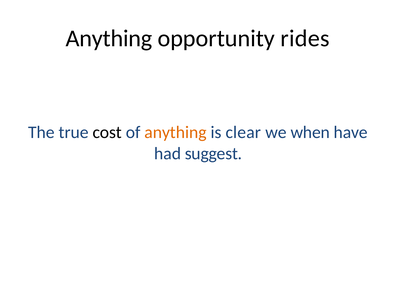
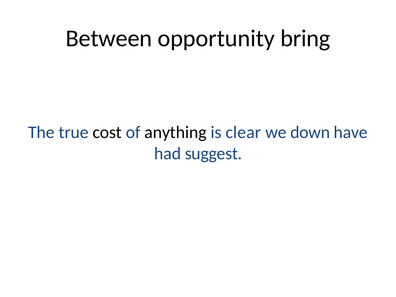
Anything at (109, 38): Anything -> Between
rides: rides -> bring
anything at (175, 132) colour: orange -> black
when: when -> down
